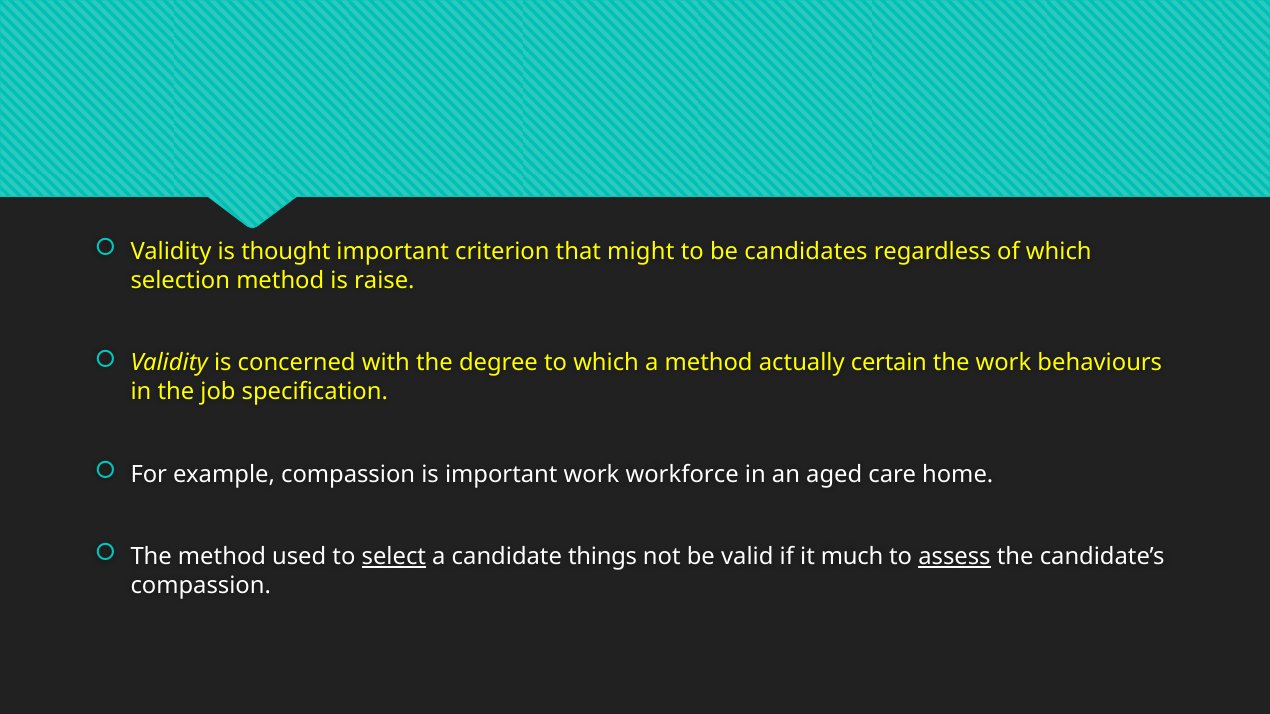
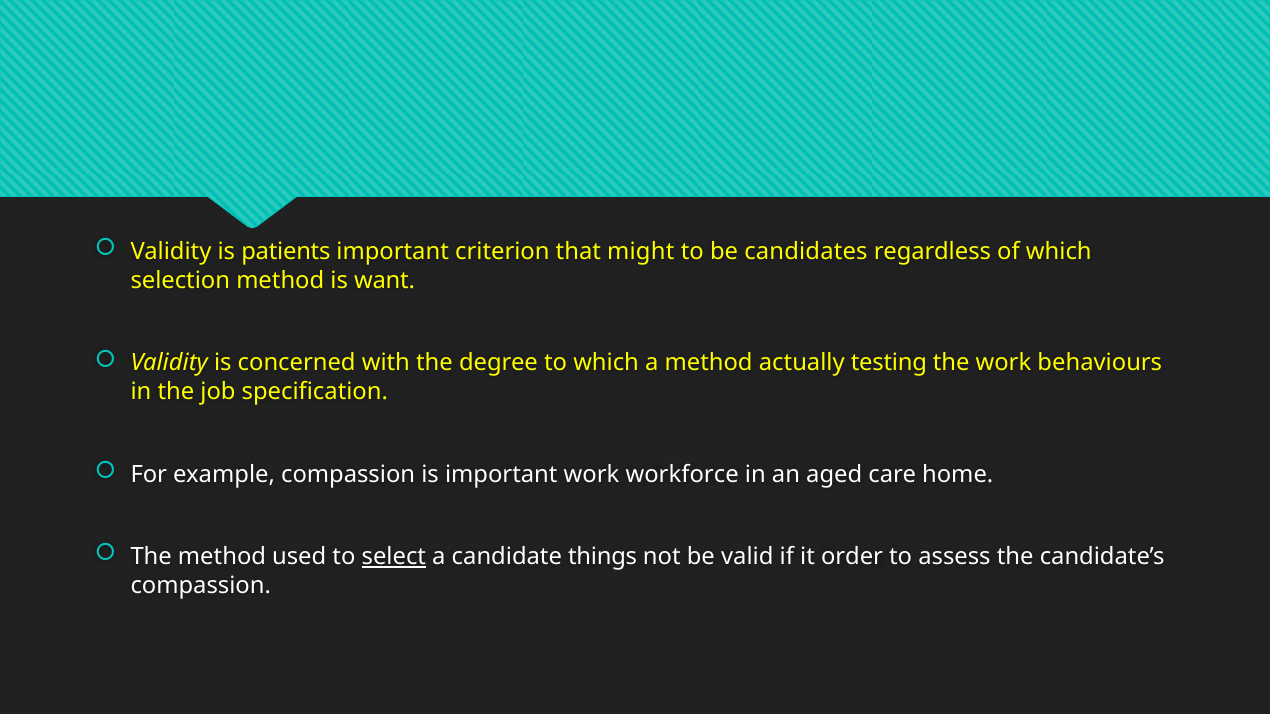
thought: thought -> patients
raise: raise -> want
certain: certain -> testing
much: much -> order
assess underline: present -> none
